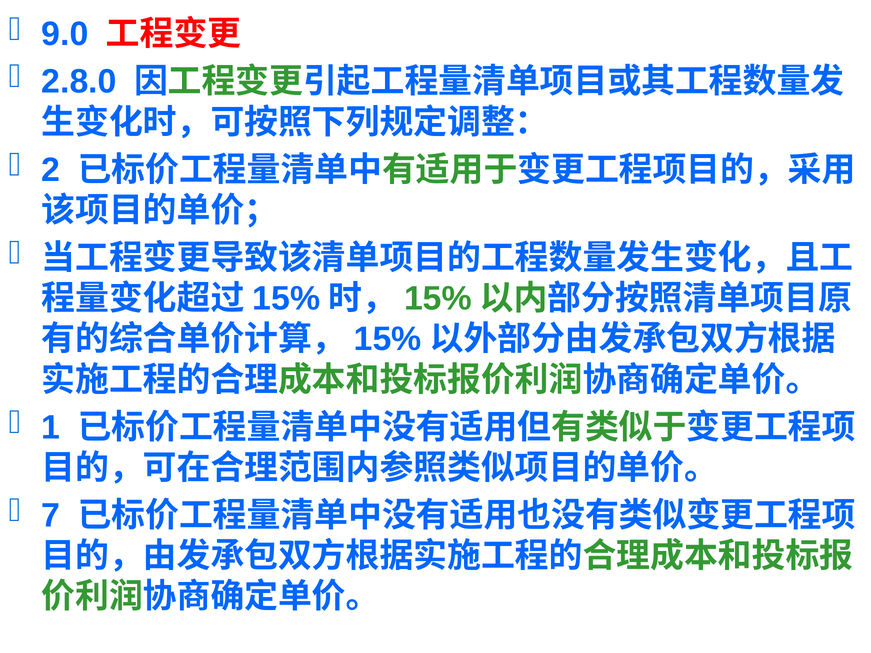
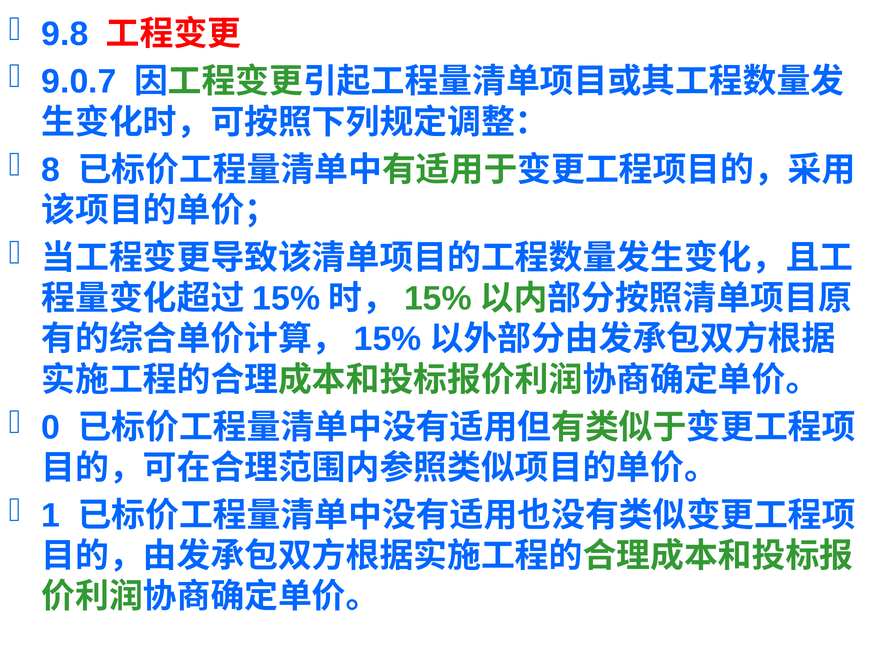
9.0: 9.0 -> 9.8
2.8.0: 2.8.0 -> 9.0.7
2: 2 -> 8
1: 1 -> 0
7: 7 -> 1
